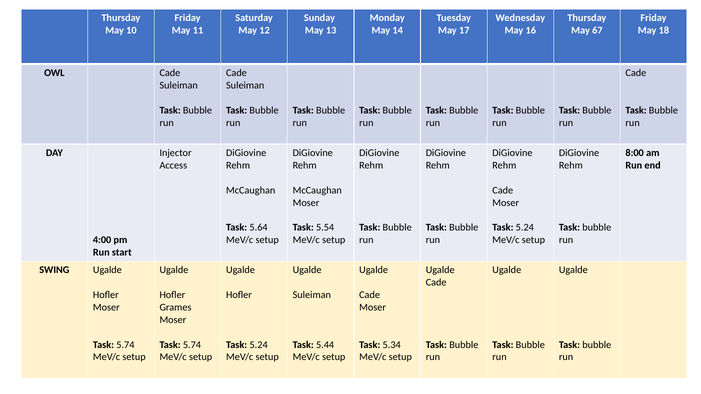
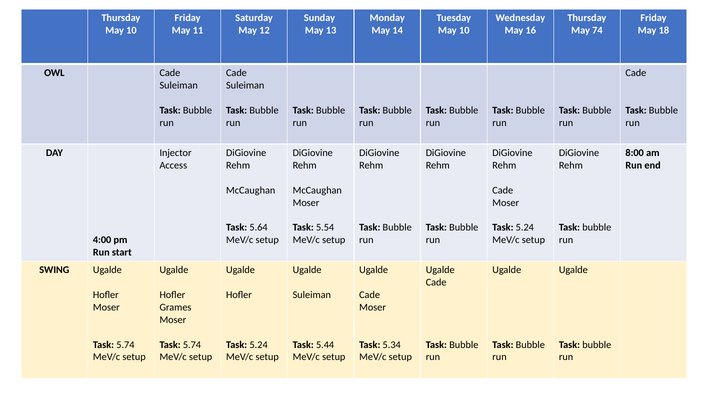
17 at (464, 30): 17 -> 10
67: 67 -> 74
